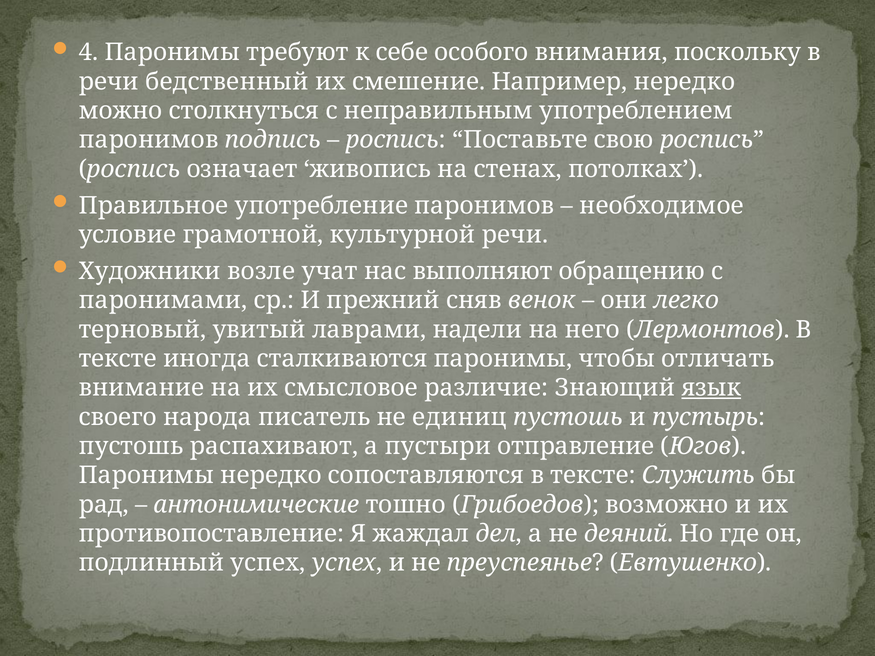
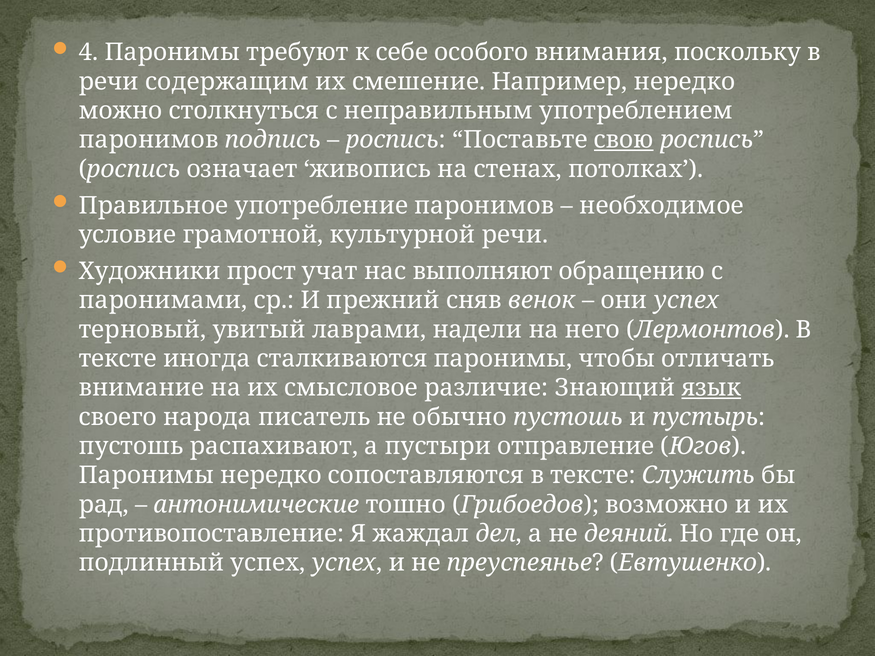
бедственный: бедственный -> содержащим
свою underline: none -> present
возле: возле -> прост
они легко: легко -> успех
единиц: единиц -> обычно
